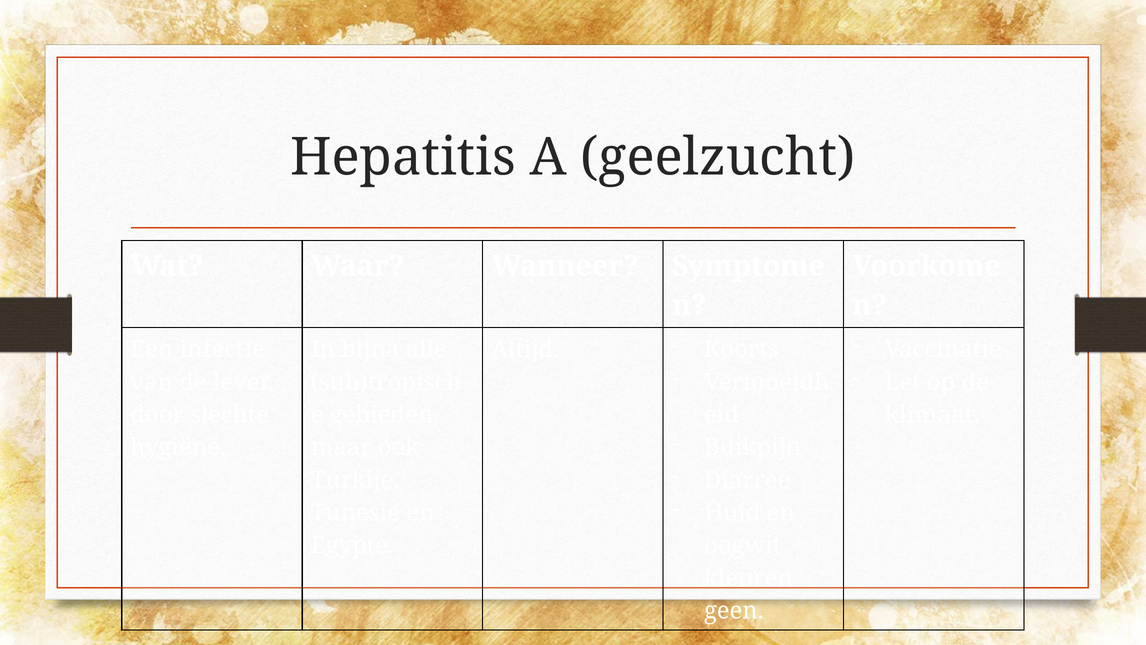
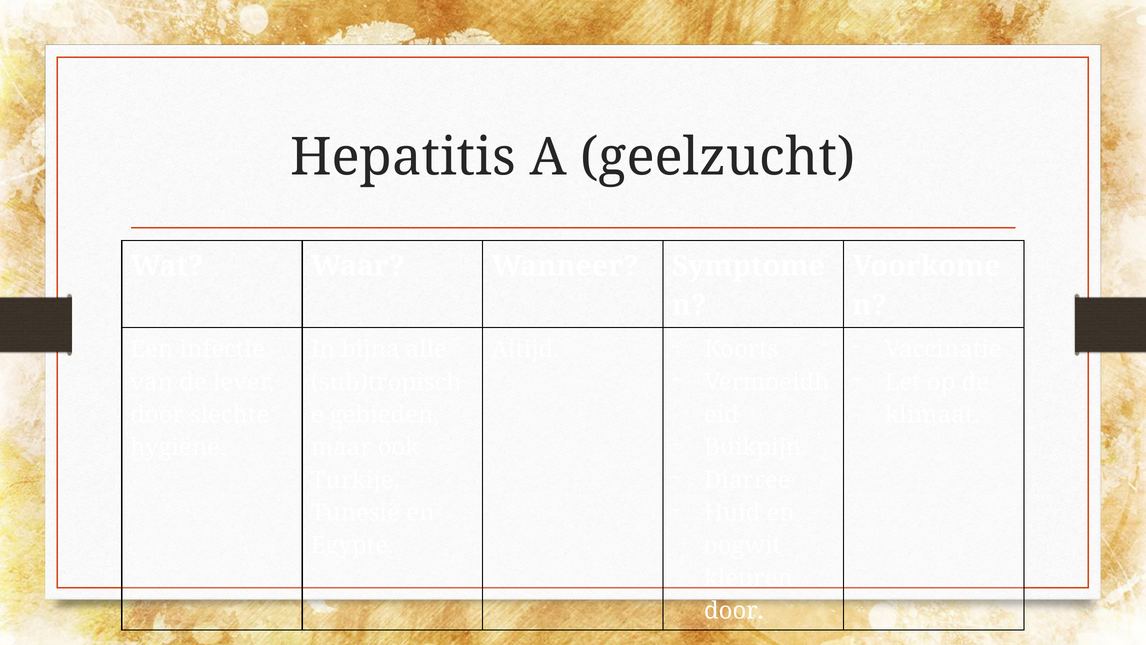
geen at (734, 611): geen -> door
